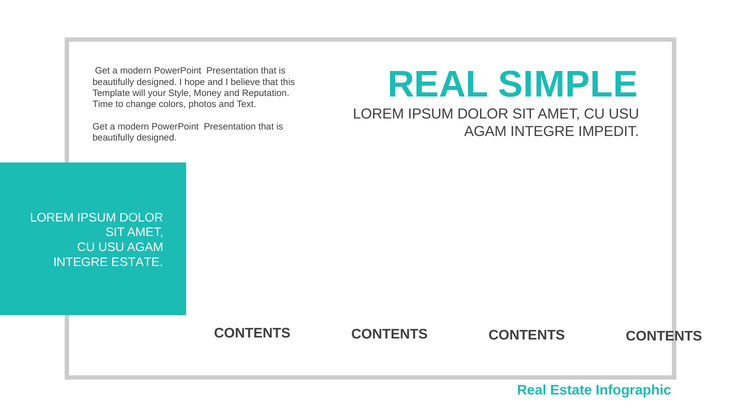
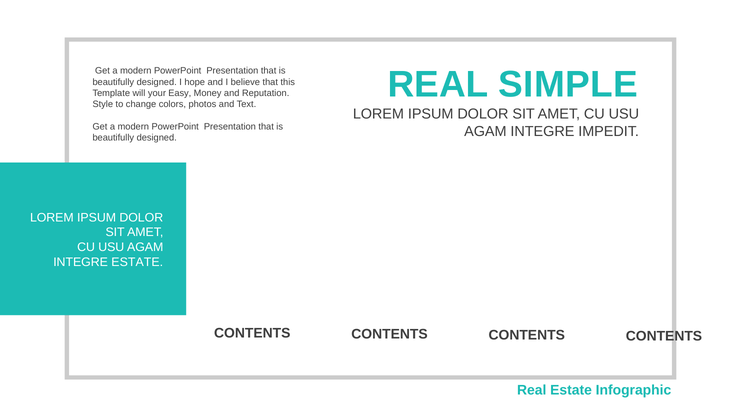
Style: Style -> Easy
Time: Time -> Style
